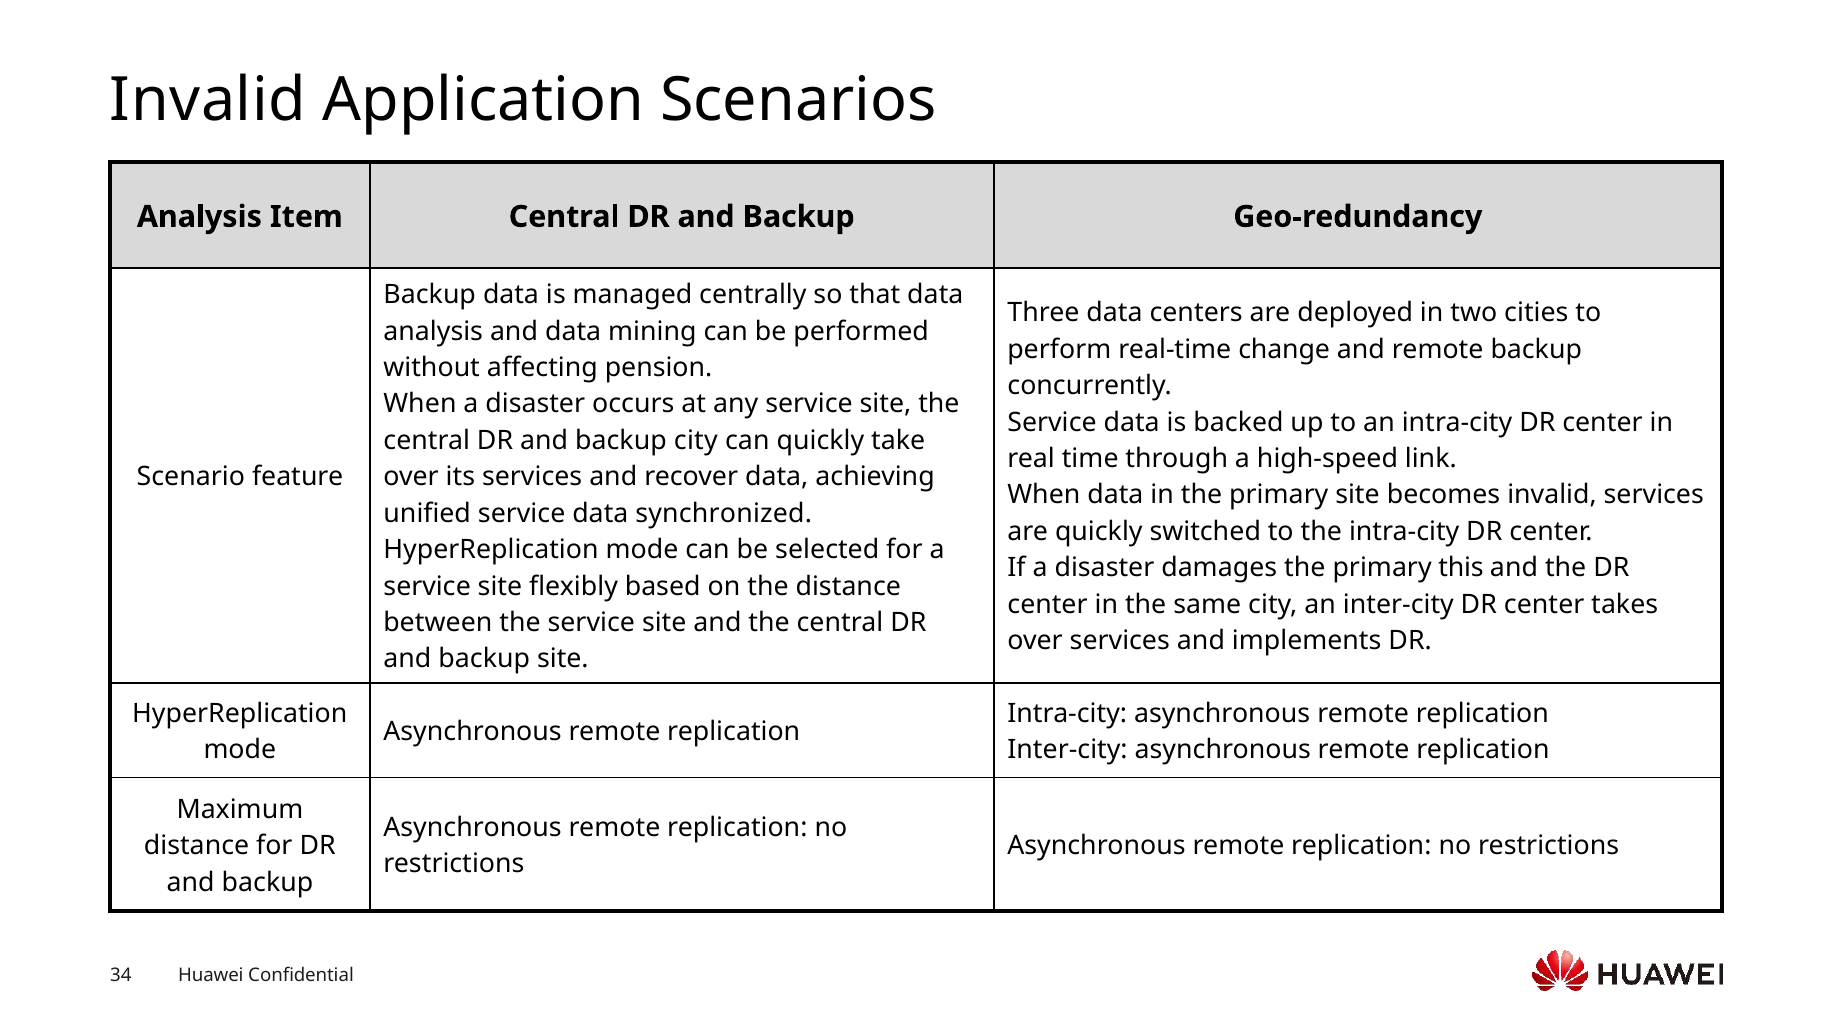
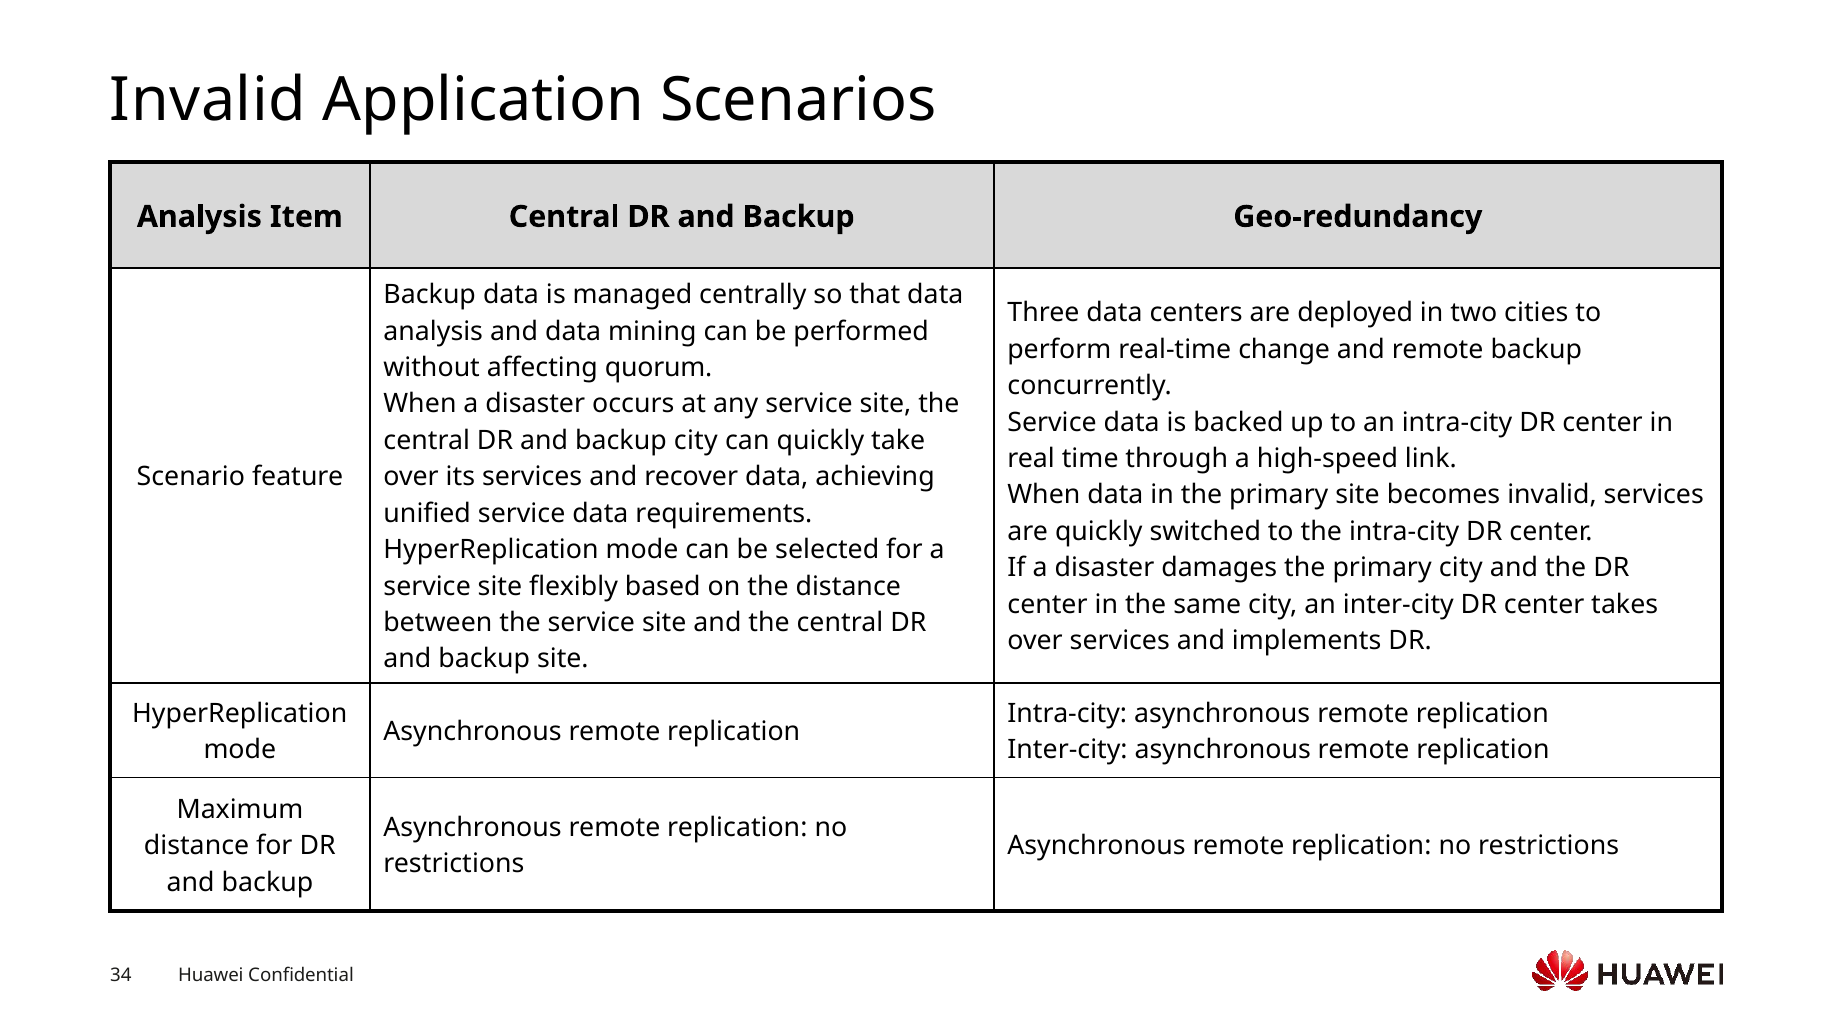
pension: pension -> quorum
synchronized: synchronized -> requirements
primary this: this -> city
